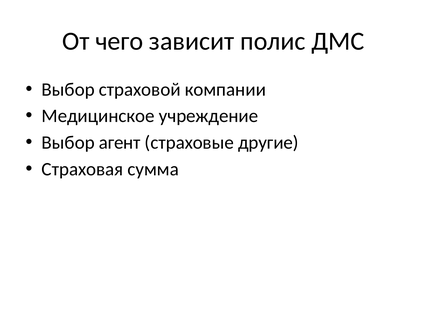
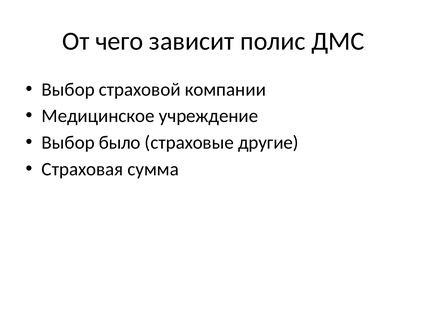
агент: агент -> было
